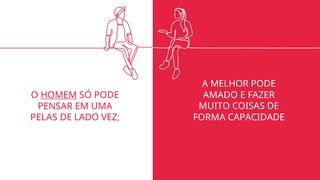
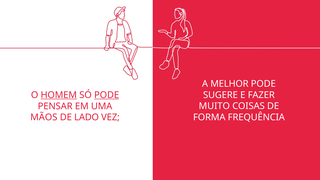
AMADO: AMADO -> SUGERE
PODE at (107, 95) underline: none -> present
CAPACIDADE: CAPACIDADE -> FREQUÊNCIA
PELAS: PELAS -> MÃOS
